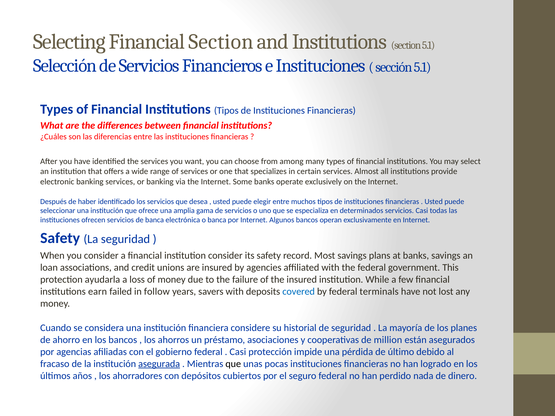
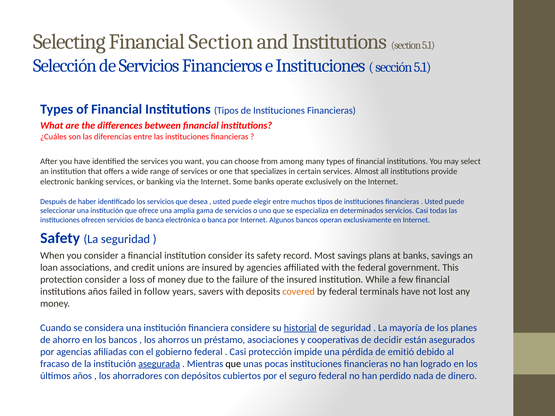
protection ayudarla: ayudarla -> consider
institutions earn: earn -> años
covered colour: blue -> orange
historial underline: none -> present
million: million -> decidir
último: último -> emitió
